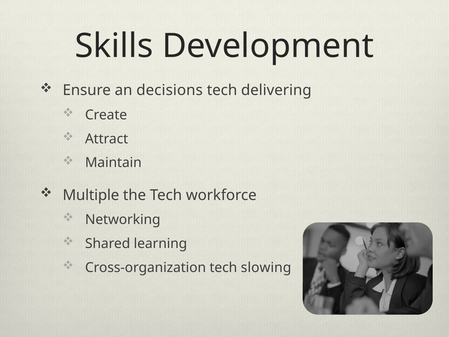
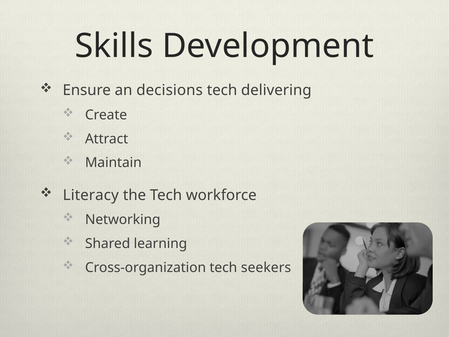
Multiple: Multiple -> Literacy
slowing: slowing -> seekers
